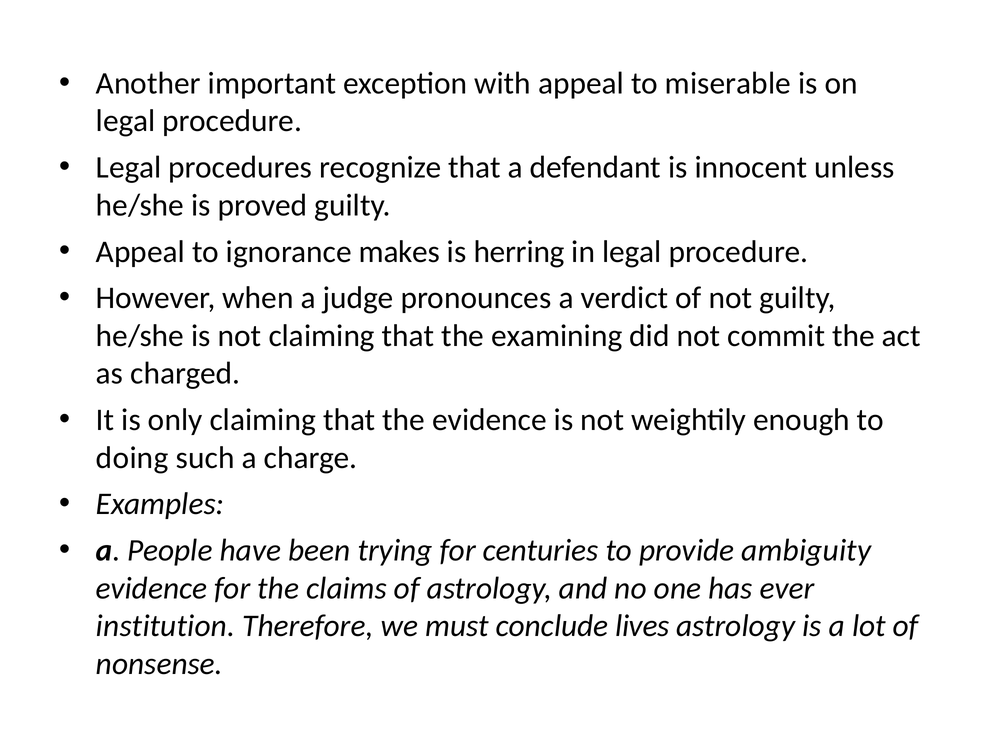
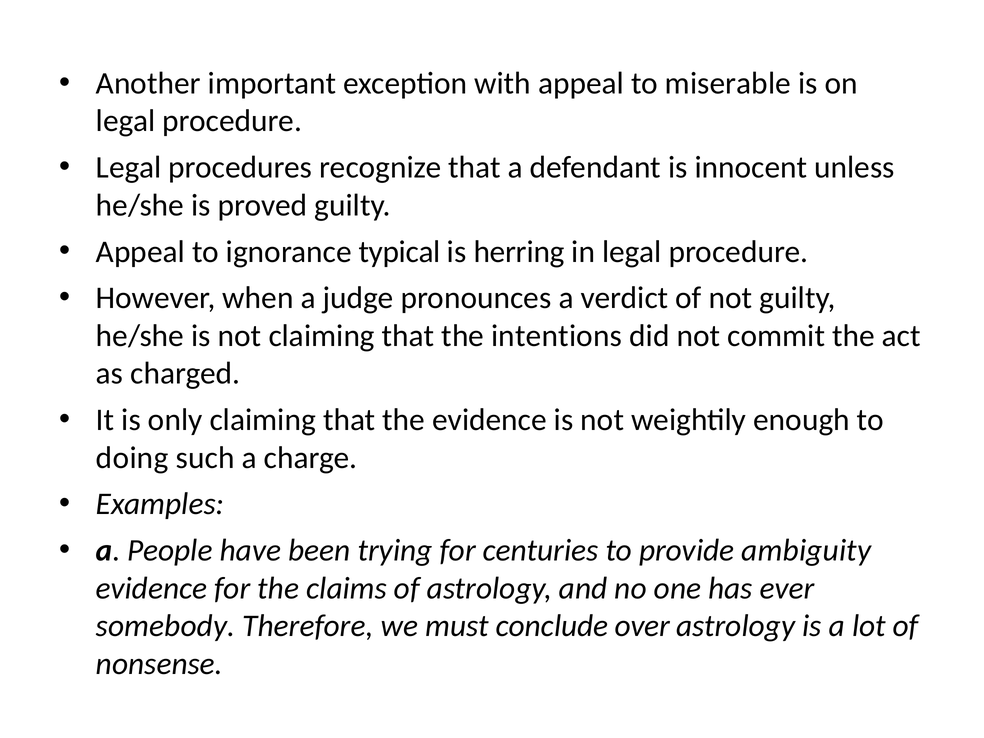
makes: makes -> typical
examining: examining -> intentions
institution: institution -> somebody
lives: lives -> over
